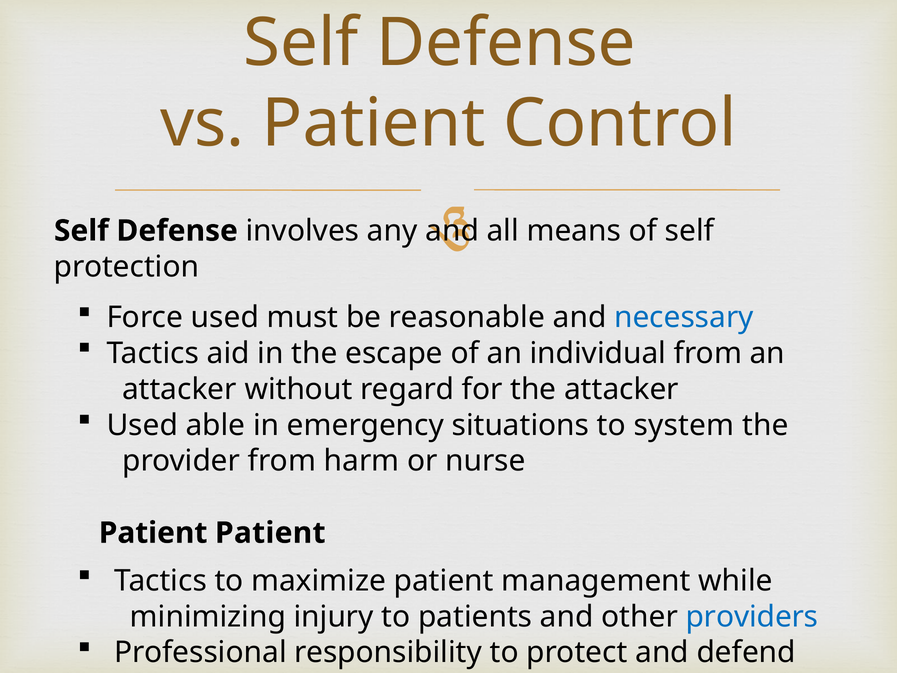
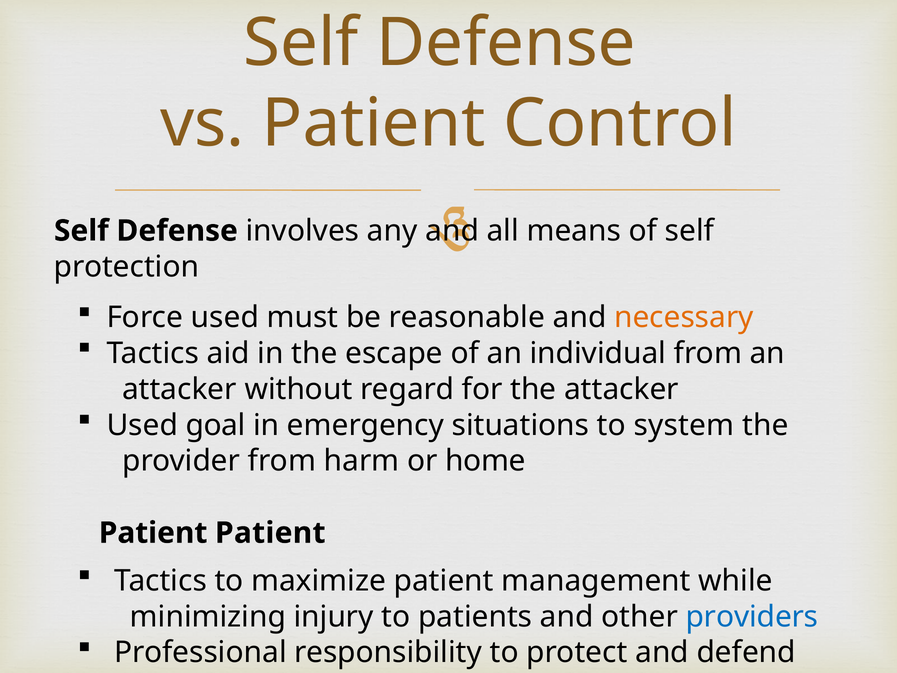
necessary colour: blue -> orange
able: able -> goal
nurse: nurse -> home
